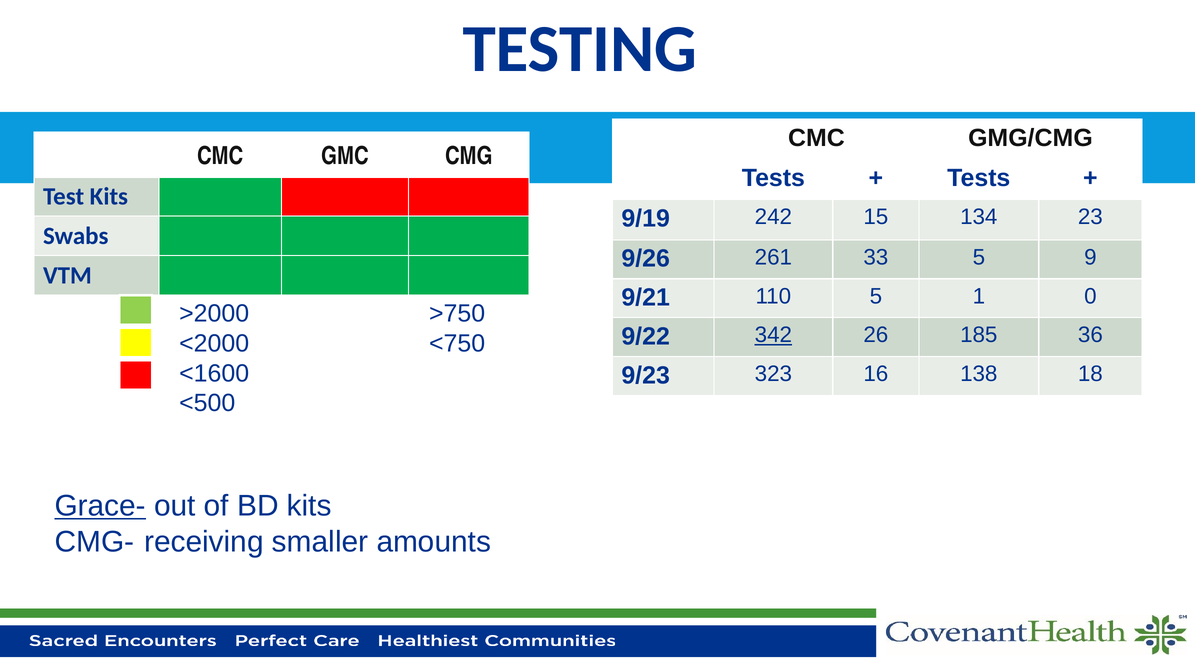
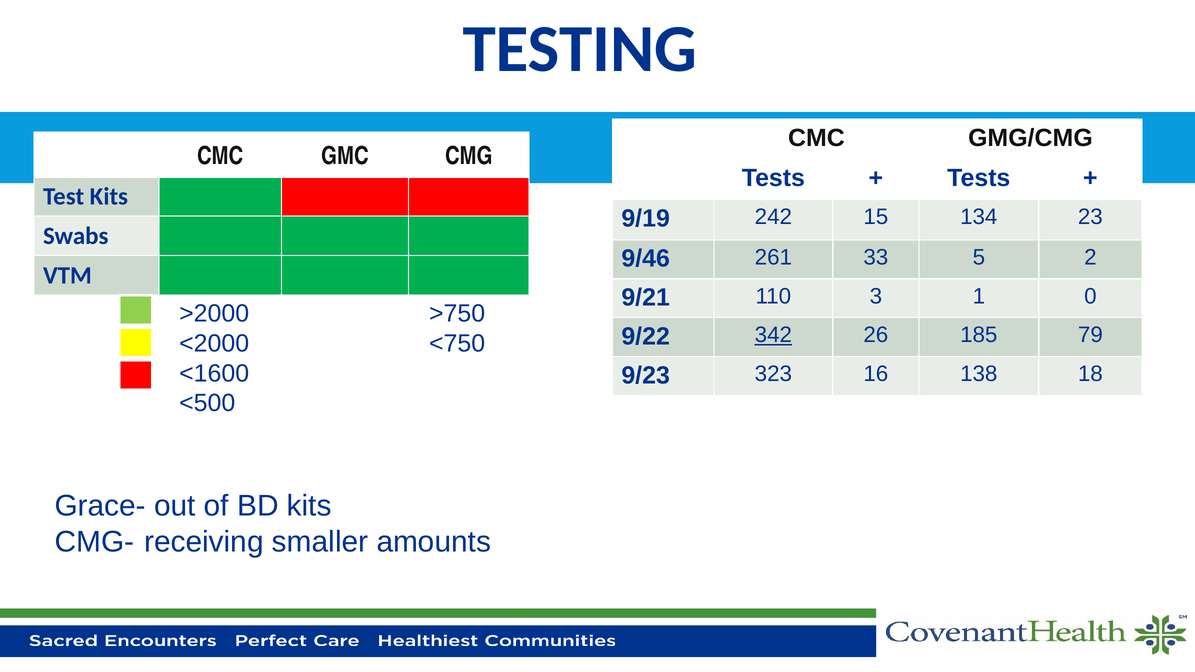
9/26: 9/26 -> 9/46
9: 9 -> 2
110 5: 5 -> 3
36: 36 -> 79
Grace- underline: present -> none
